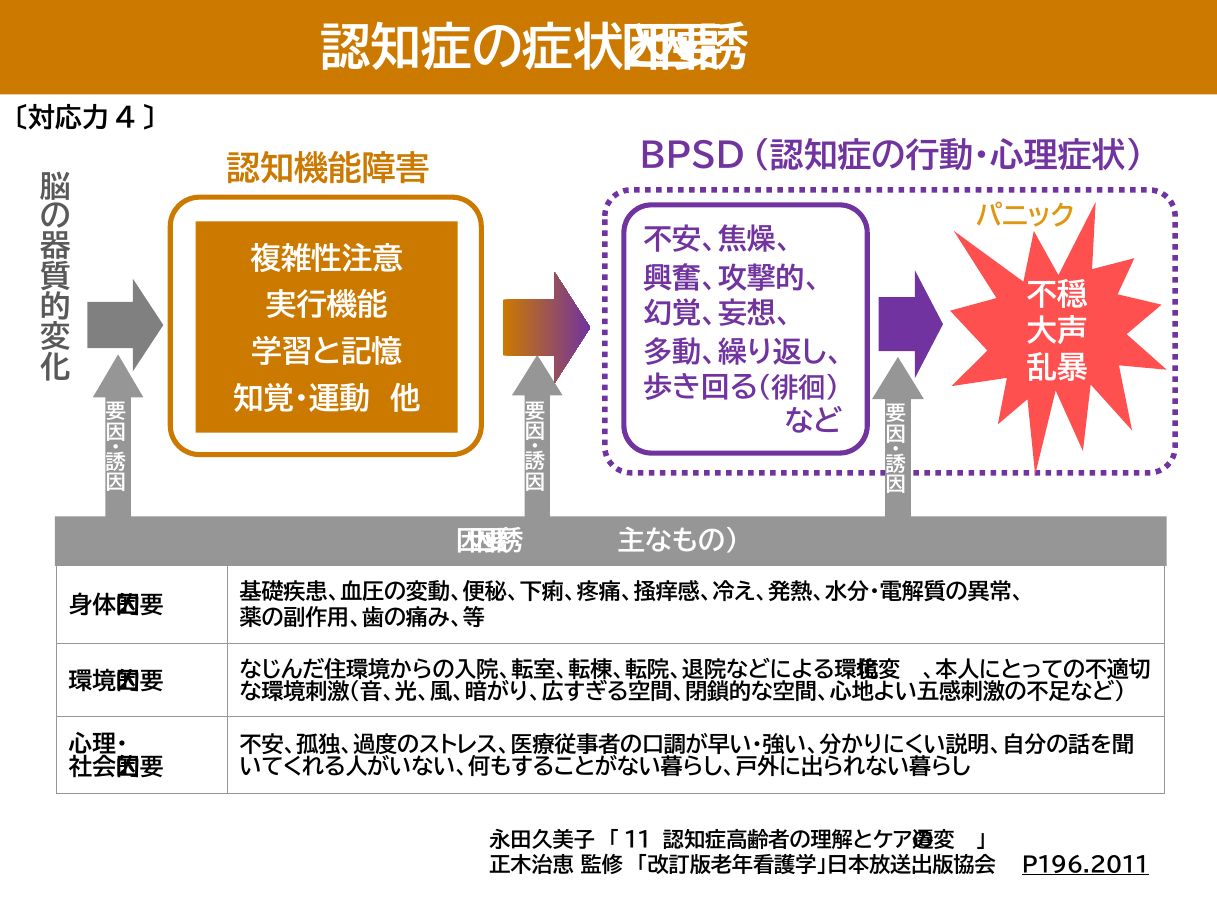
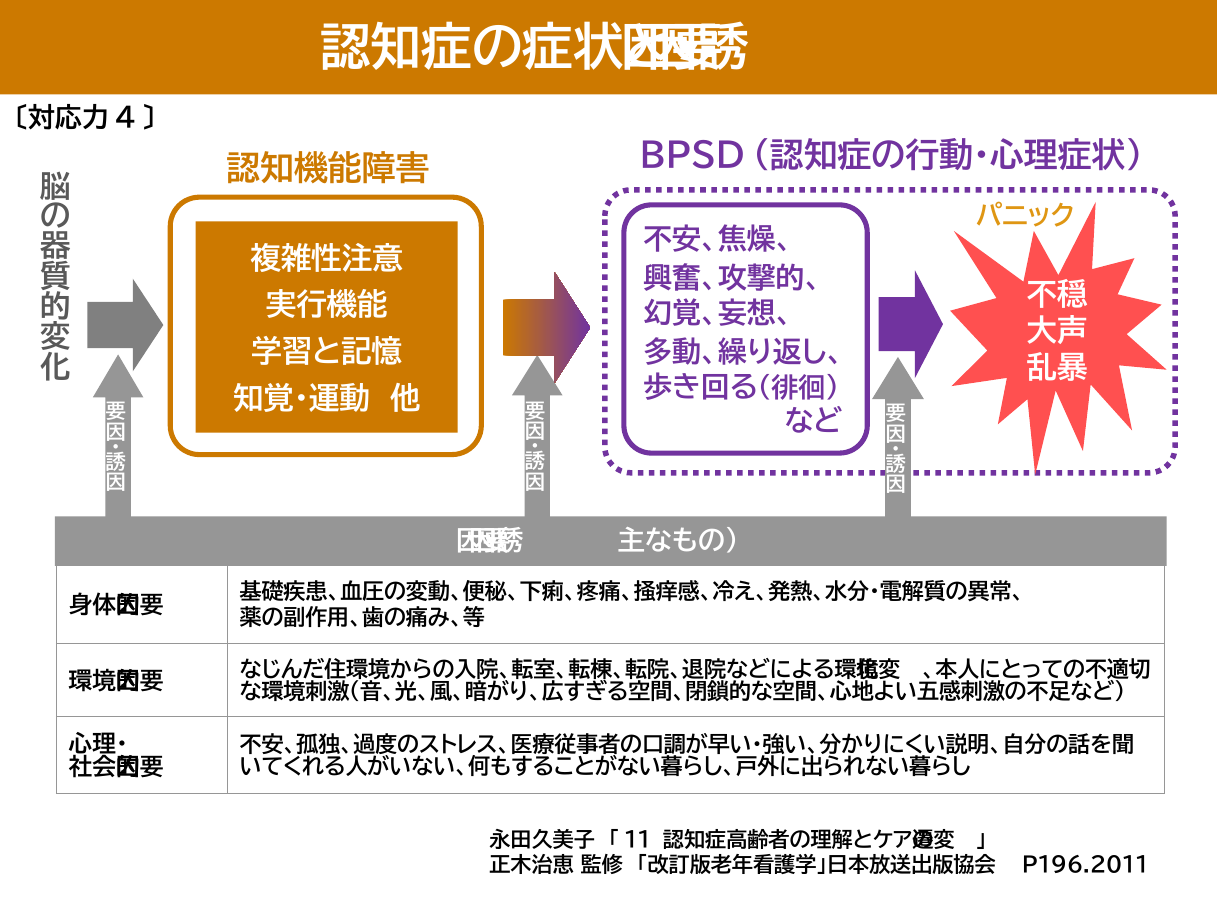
P196.2011 underline: present -> none
